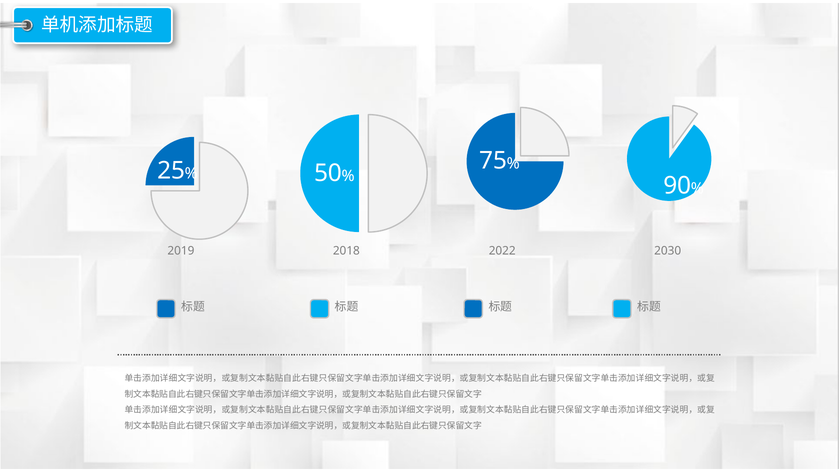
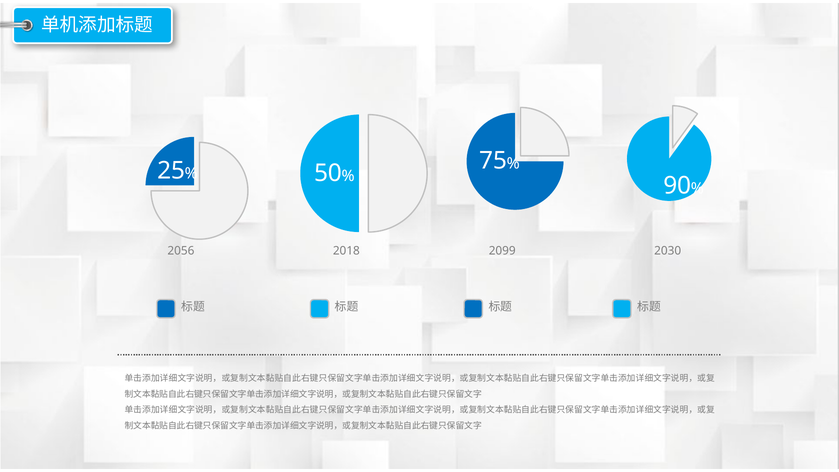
2019: 2019 -> 2056
2022: 2022 -> 2099
